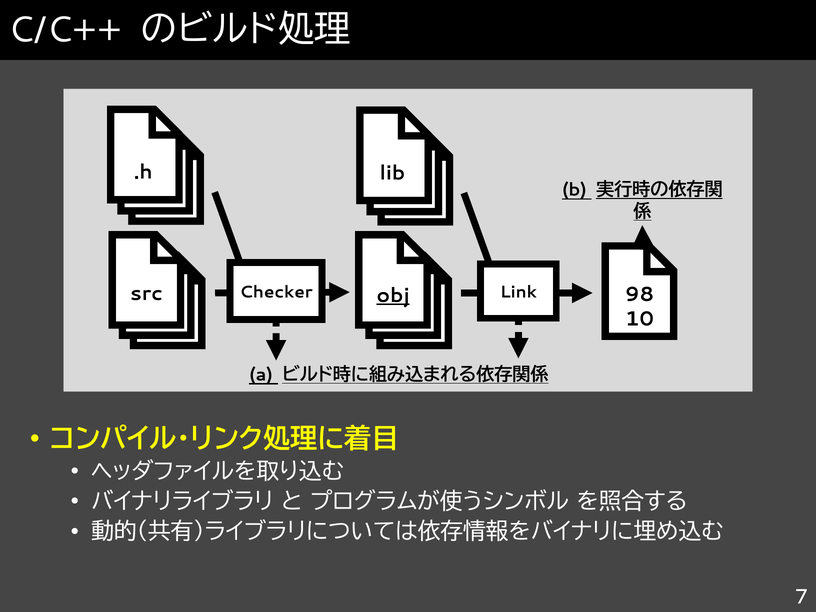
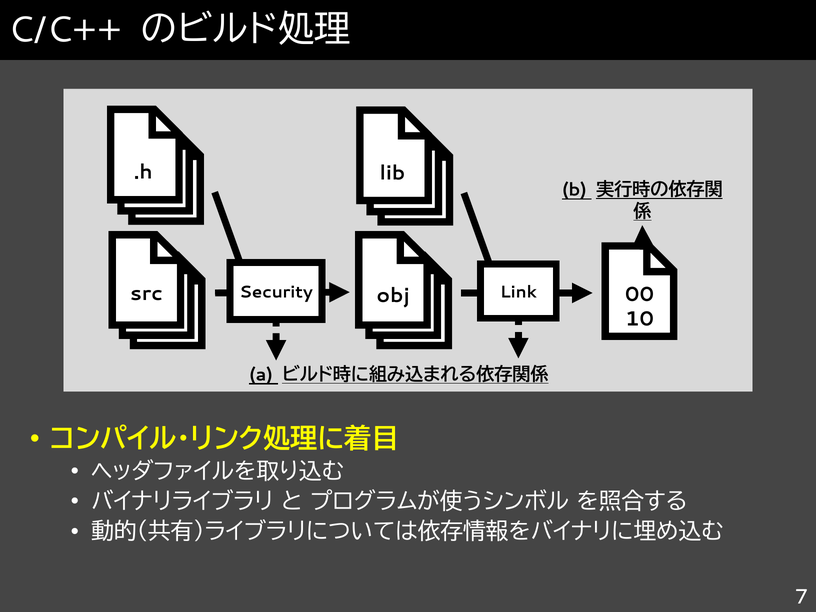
98: 98 -> 00
Checker: Checker -> Security
obj underline: present -> none
